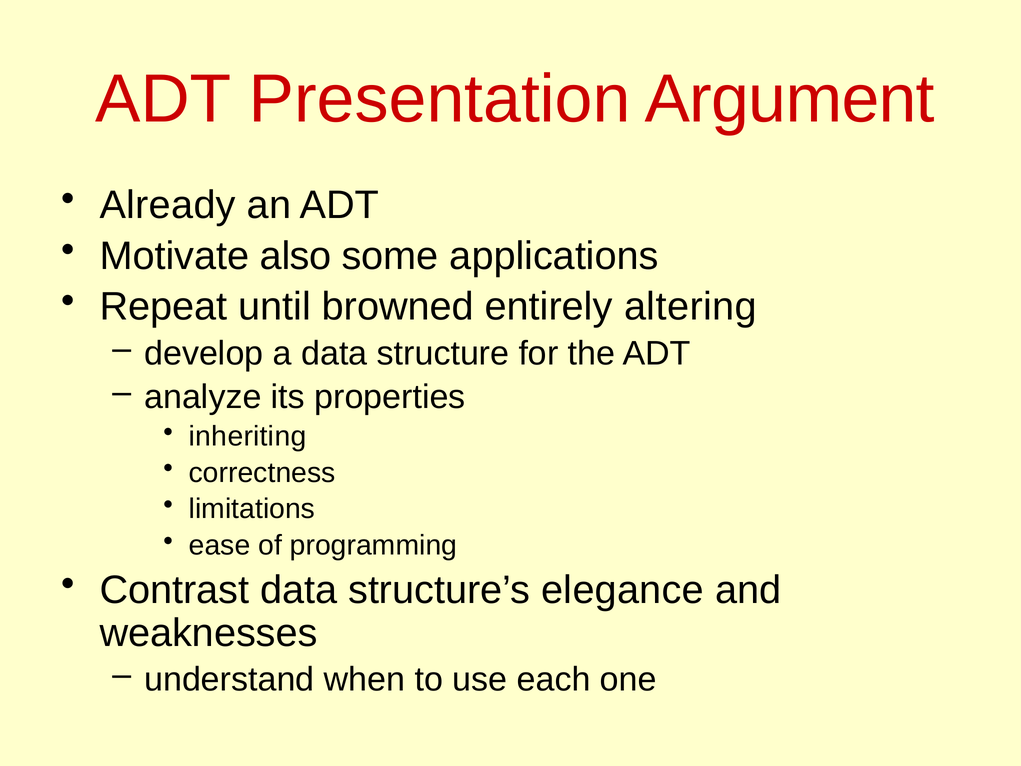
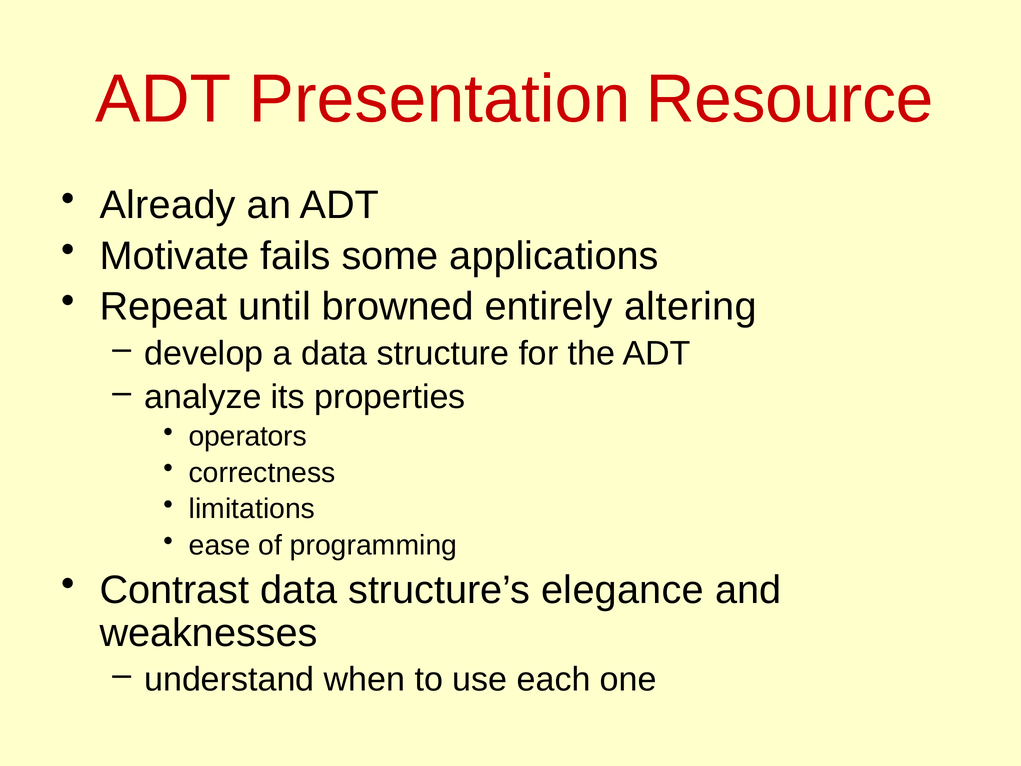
Argument: Argument -> Resource
also: also -> fails
inheriting: inheriting -> operators
